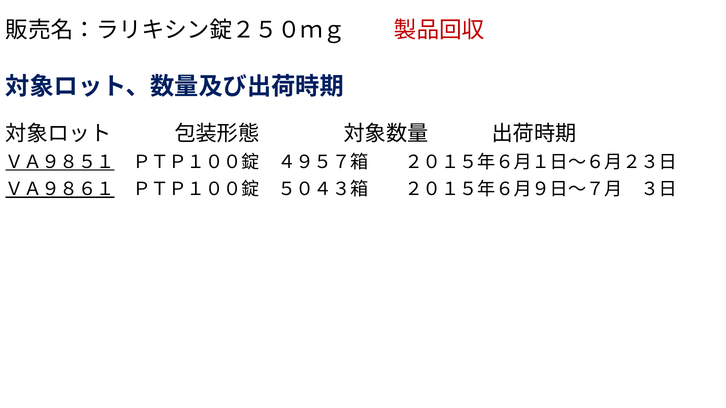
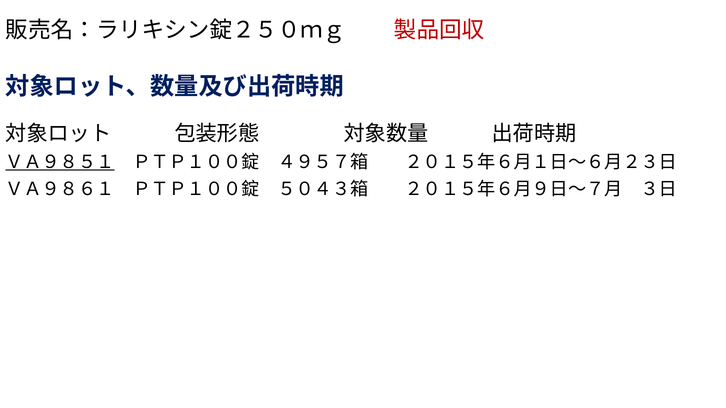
ＶＡ９８６１ underline: present -> none
